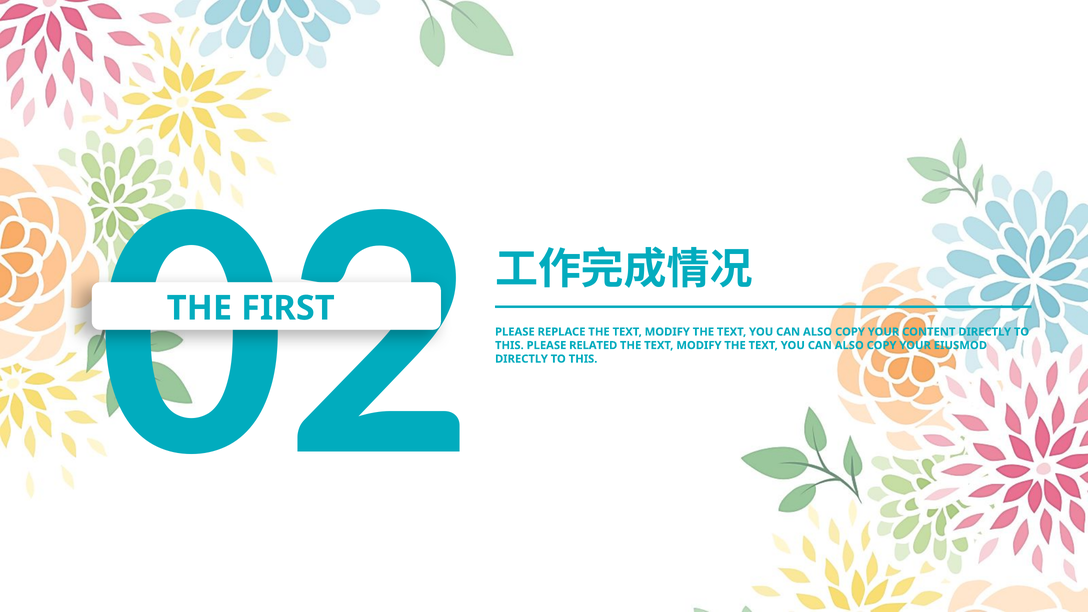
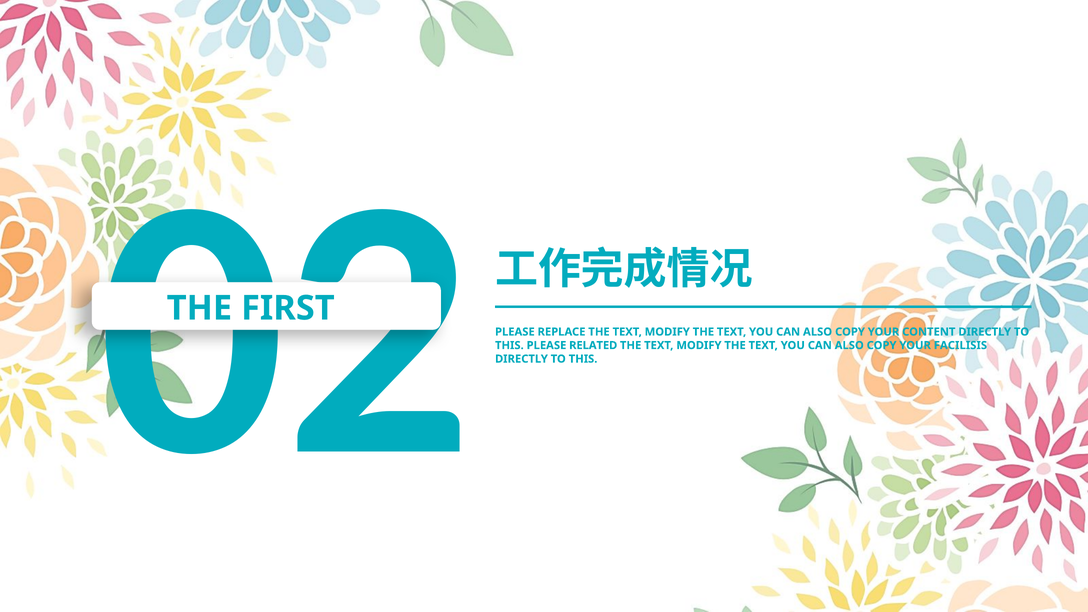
EIUSMOD: EIUSMOD -> FACILISIS
